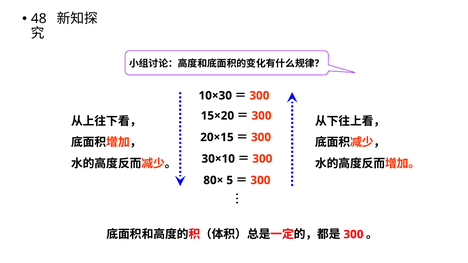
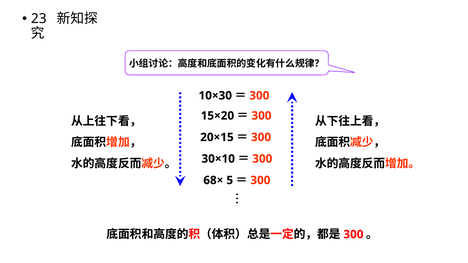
48: 48 -> 23
80×: 80× -> 68×
